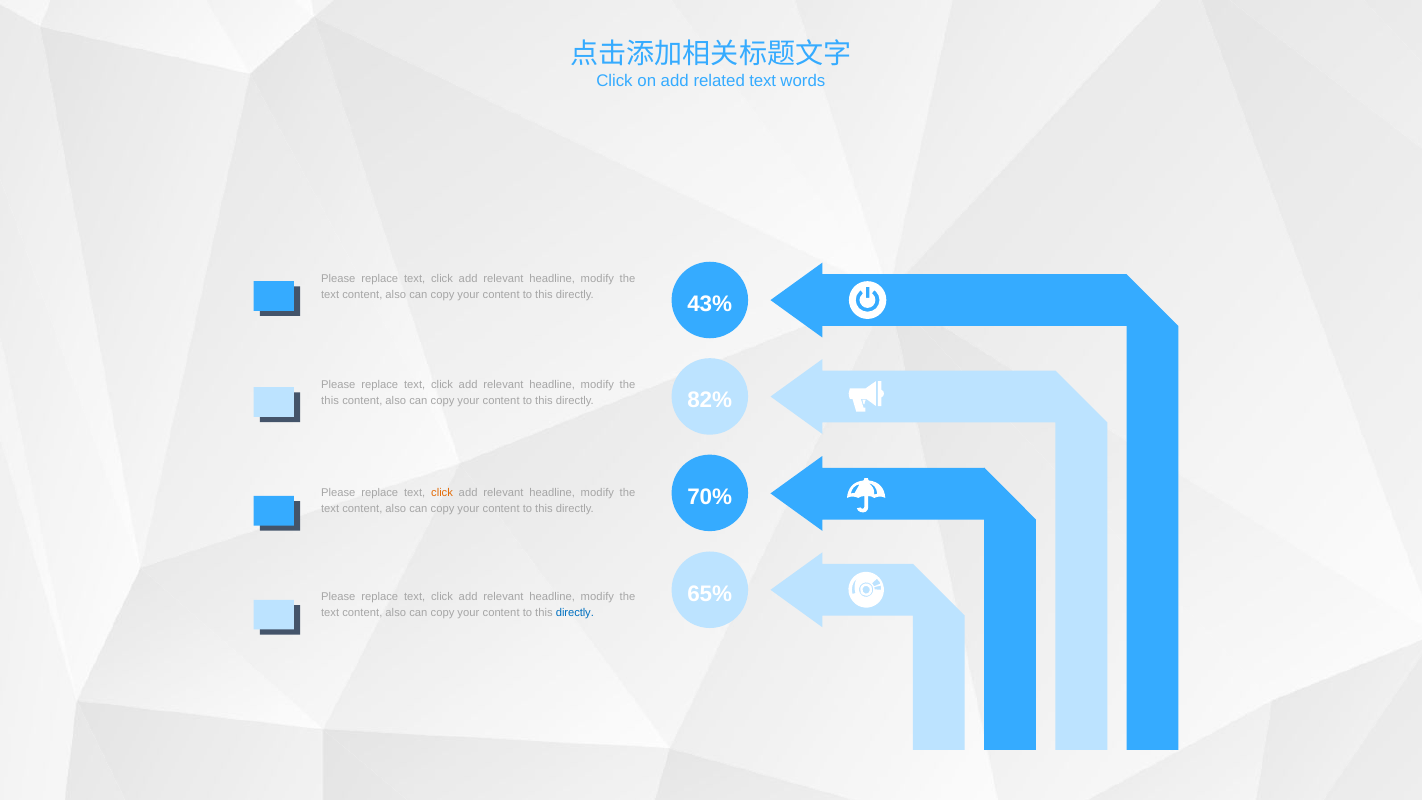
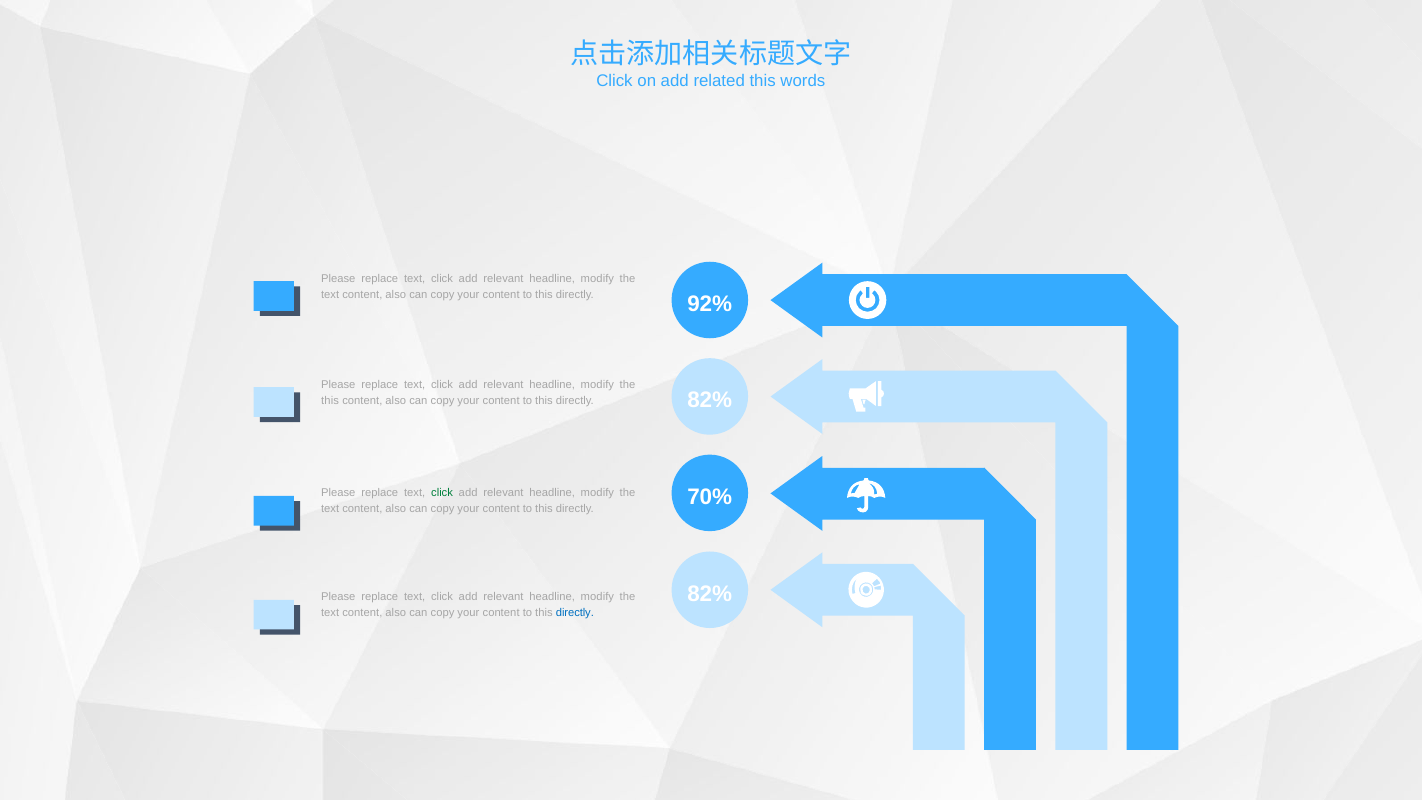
related text: text -> this
43%: 43% -> 92%
click at (442, 493) colour: orange -> green
65% at (710, 594): 65% -> 82%
